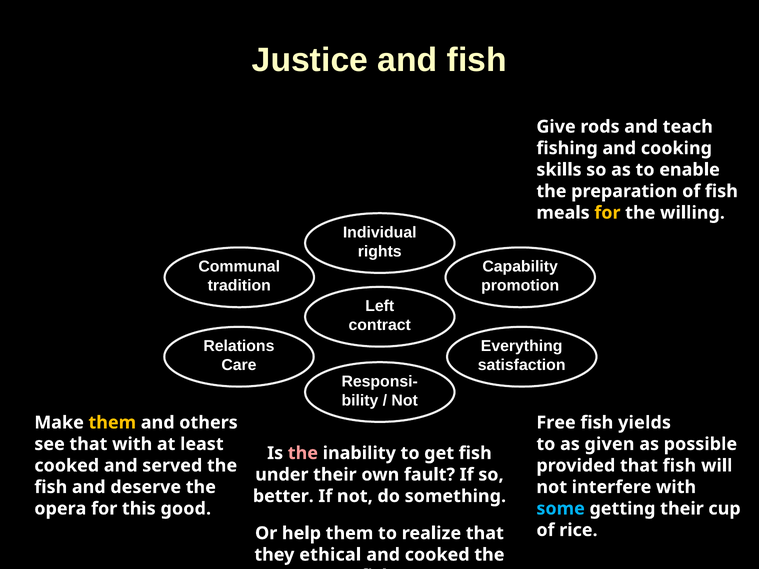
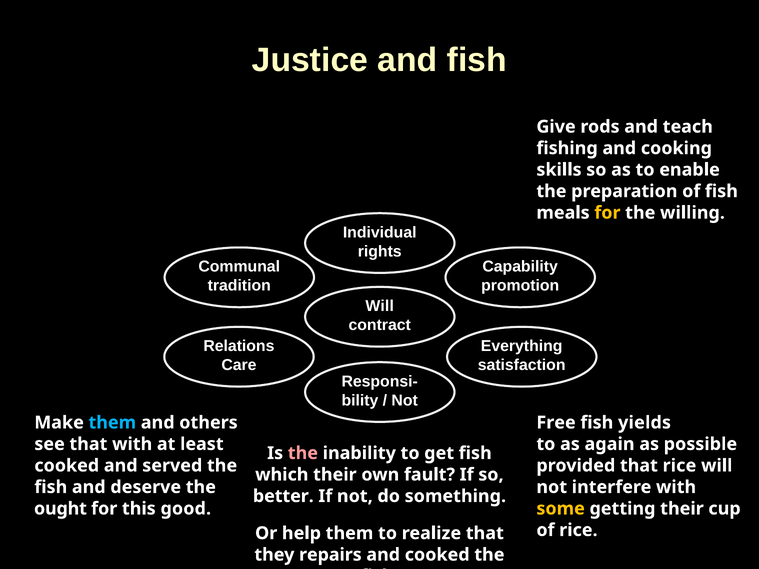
Left at (380, 306): Left -> Will
them at (112, 423) colour: yellow -> light blue
given: given -> again
that fish: fish -> rice
under: under -> which
opera: opera -> ought
some colour: light blue -> yellow
ethical: ethical -> repairs
